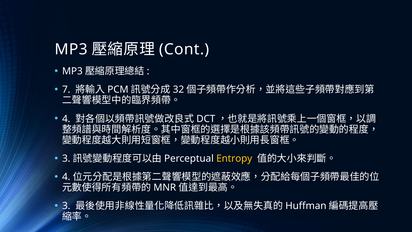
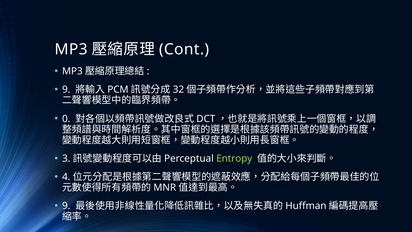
7 at (66, 90): 7 -> 9
4 at (66, 119): 4 -> 0
Entropy colour: yellow -> light green
3 at (66, 206): 3 -> 9
